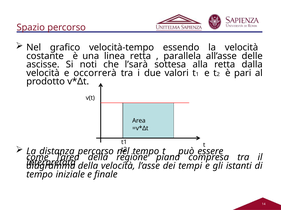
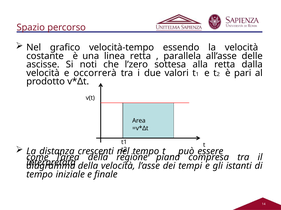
l’sarà: l’sarà -> l’zero
distanza percorso: percorso -> crescenti
